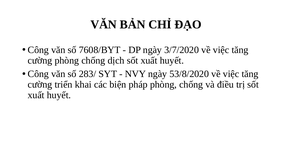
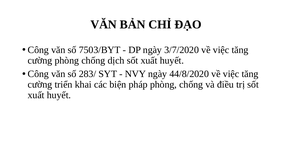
7608/BYT: 7608/BYT -> 7503/BYT
53/8/2020: 53/8/2020 -> 44/8/2020
